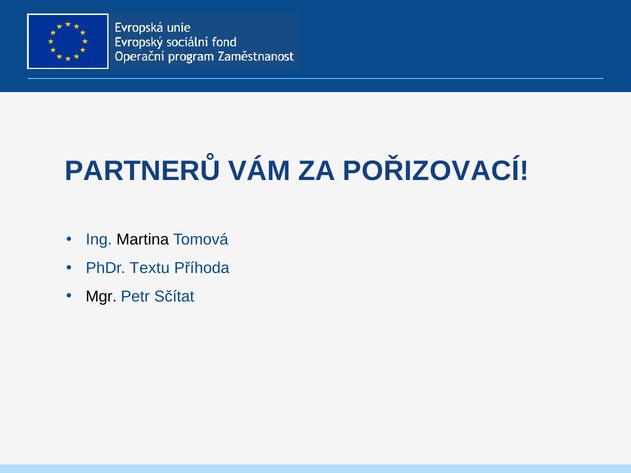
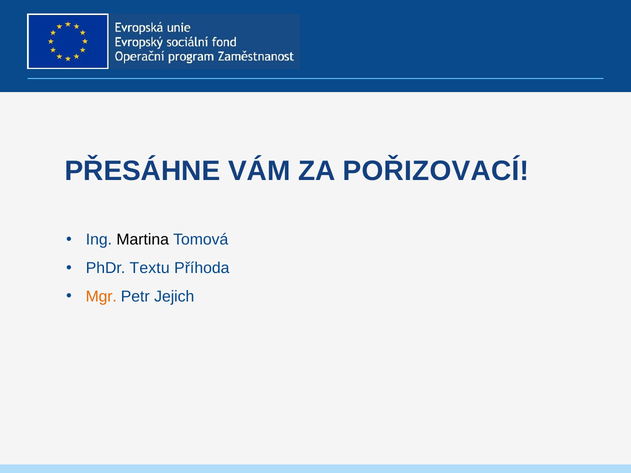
PARTNERŮ: PARTNERŮ -> PŘESÁHNE
Mgr colour: black -> orange
Sčítat: Sčítat -> Jejich
